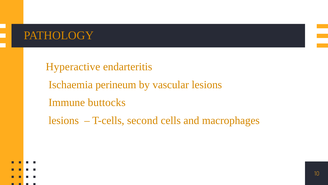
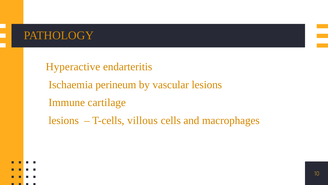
buttocks: buttocks -> cartilage
second: second -> villous
